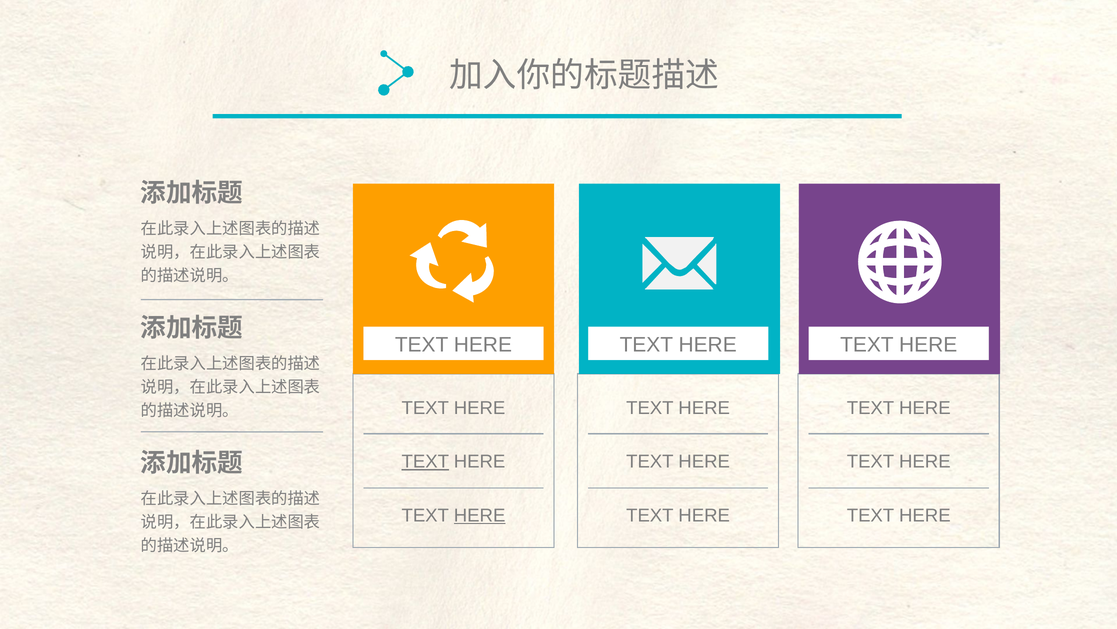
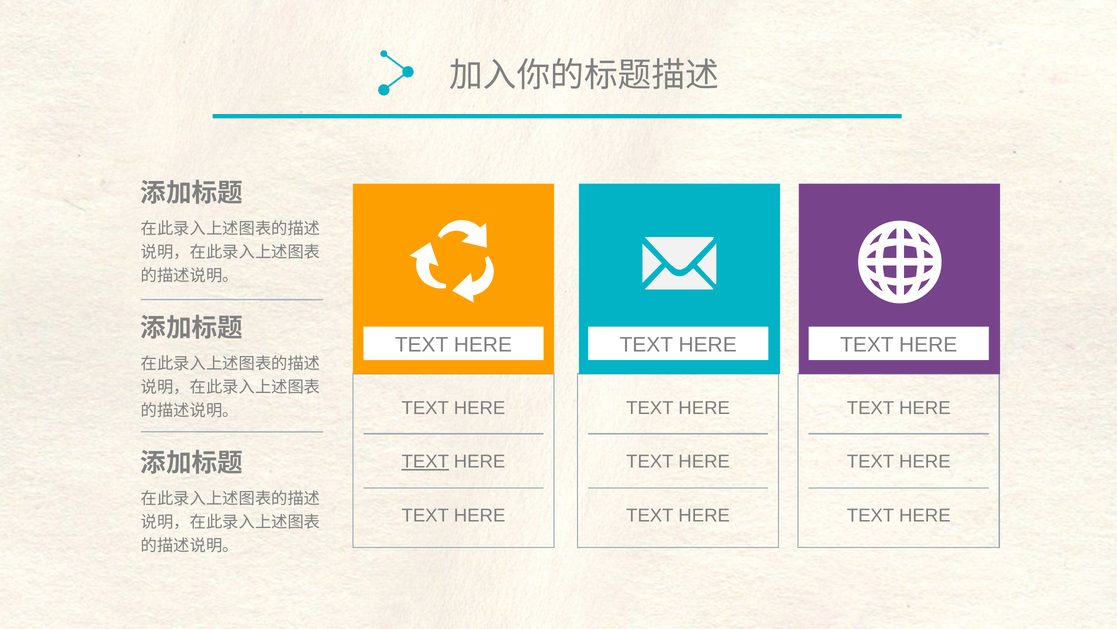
HERE at (480, 515) underline: present -> none
